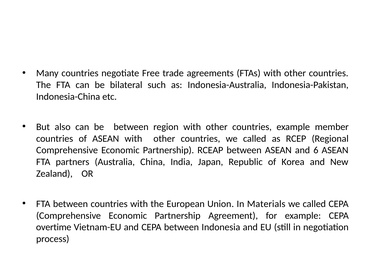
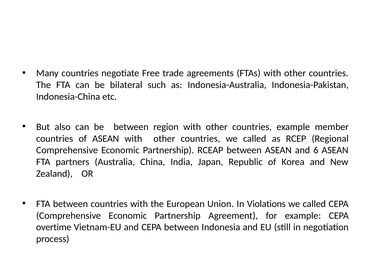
Materials: Materials -> Violations
